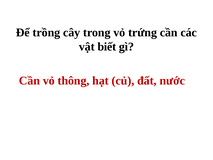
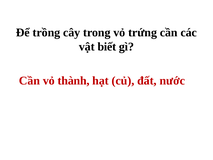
thông: thông -> thành
